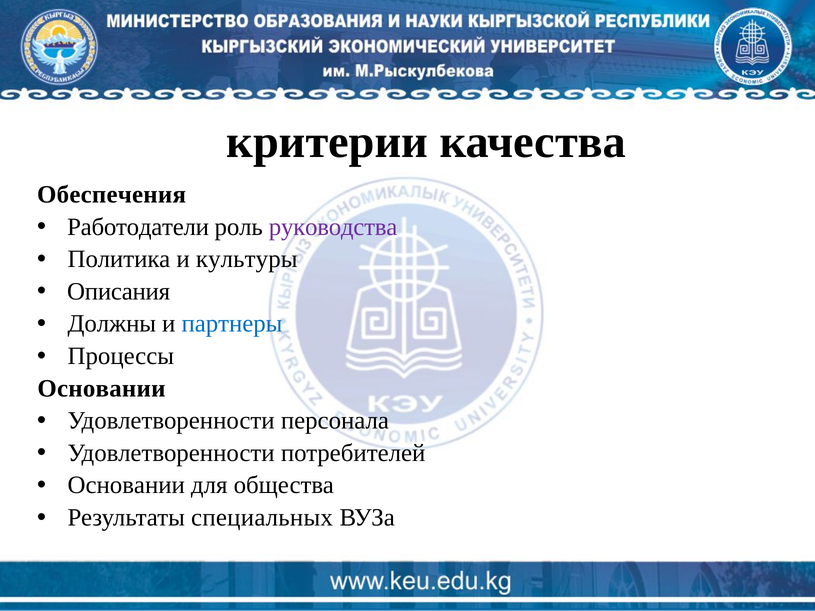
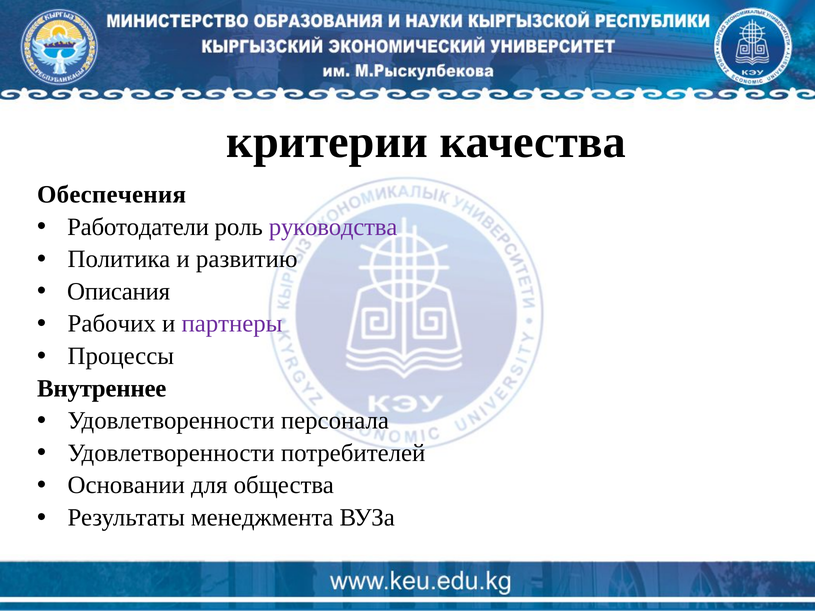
культуры: культуры -> развитию
Должны: Должны -> Рабочих
партнеры colour: blue -> purple
Основании at (101, 389): Основании -> Внутреннее
специальных: специальных -> менеджмента
